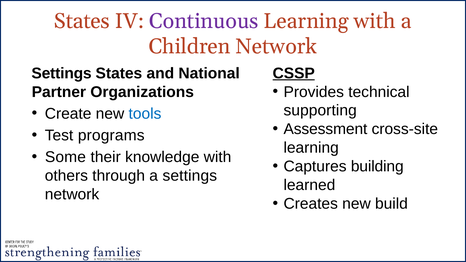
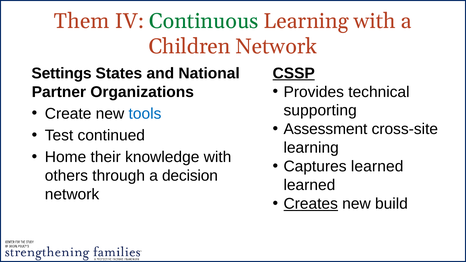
States at (82, 21): States -> Them
Continuous colour: purple -> green
programs: programs -> continued
Some: Some -> Home
Captures building: building -> learned
a settings: settings -> decision
Creates underline: none -> present
